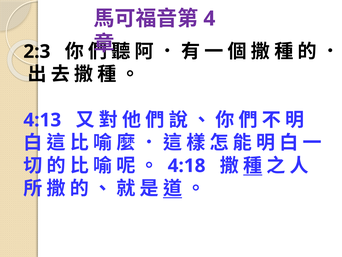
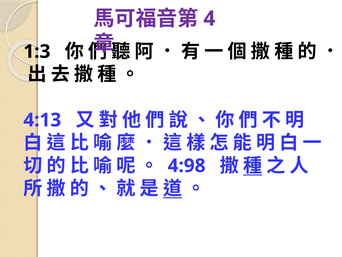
2:3: 2:3 -> 1:3
4:18: 4:18 -> 4:98
